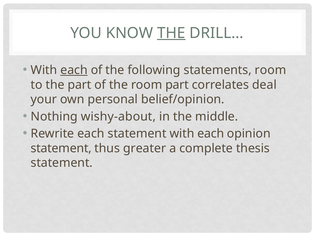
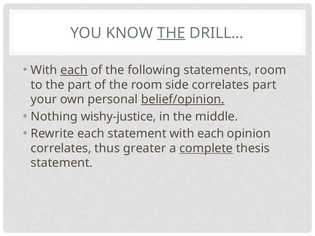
room part: part -> side
correlates deal: deal -> part
belief/opinion underline: none -> present
wishy-about: wishy-about -> wishy-justice
statement at (61, 148): statement -> correlates
complete underline: none -> present
